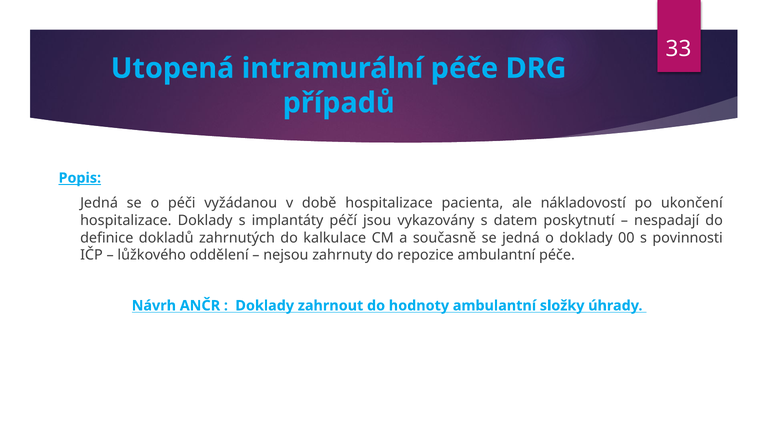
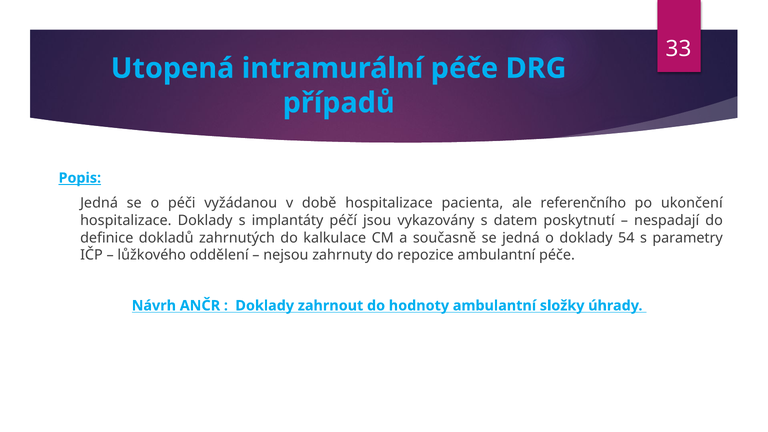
nákladovostí: nákladovostí -> referenčního
00: 00 -> 54
povinnosti: povinnosti -> parametry
